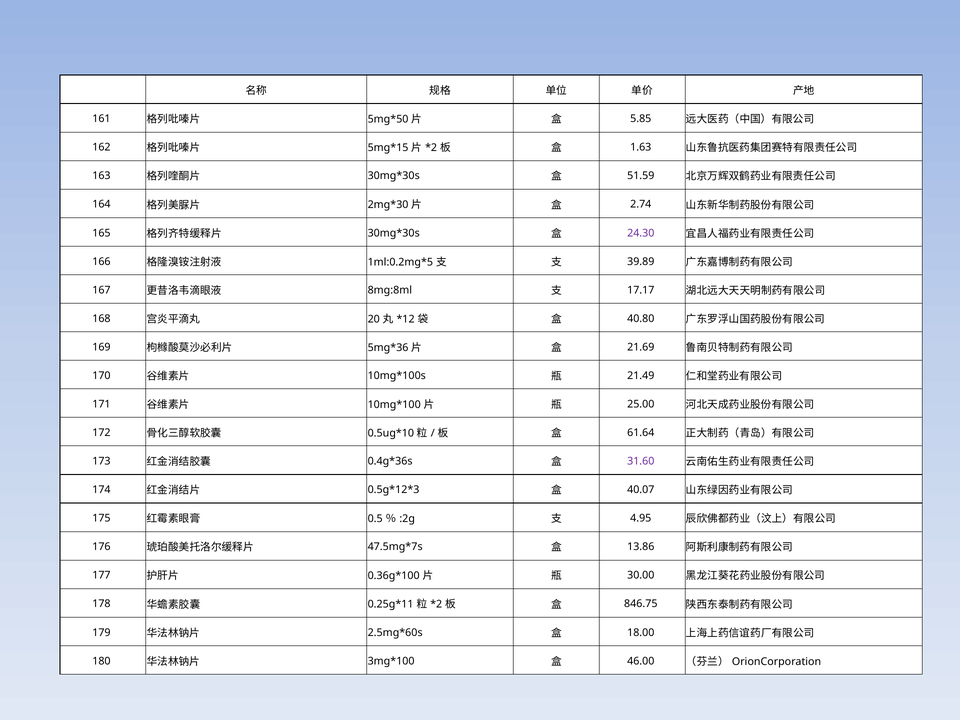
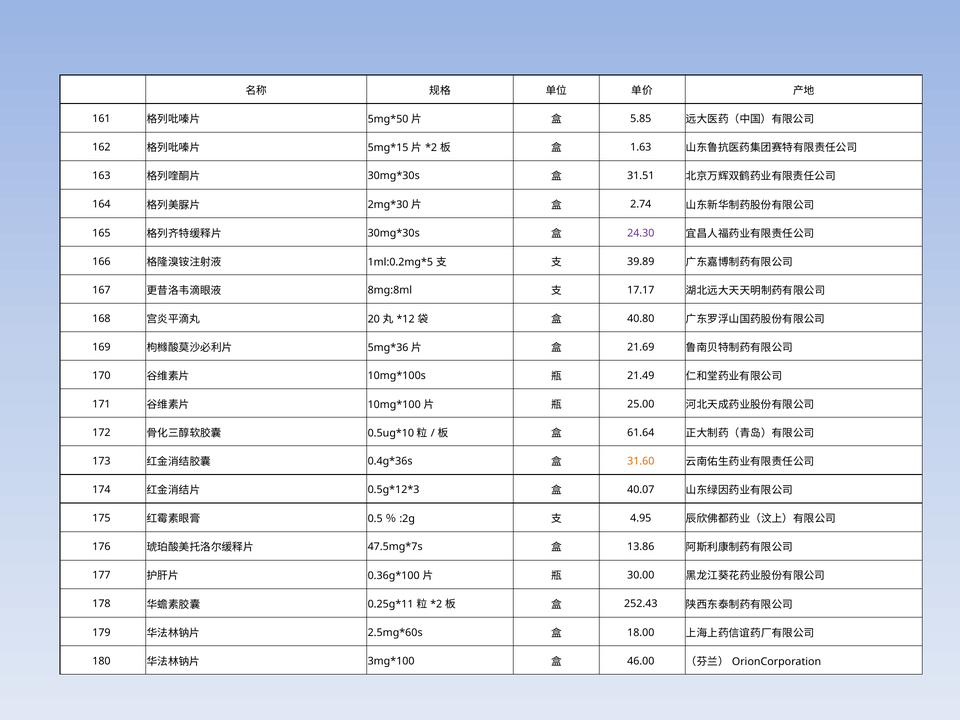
51.59: 51.59 -> 31.51
31.60 colour: purple -> orange
846.75: 846.75 -> 252.43
